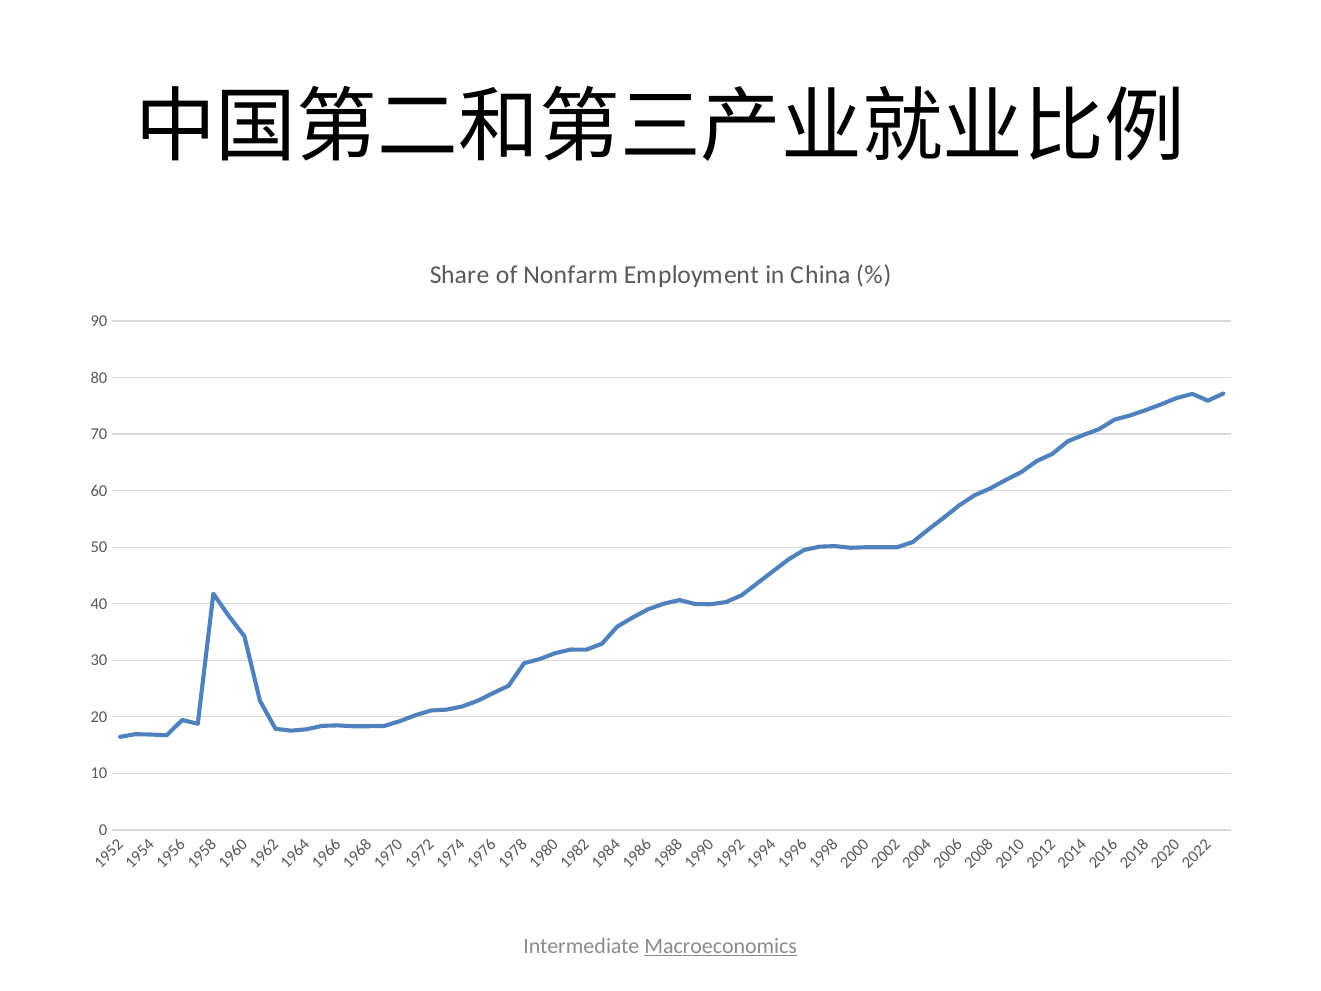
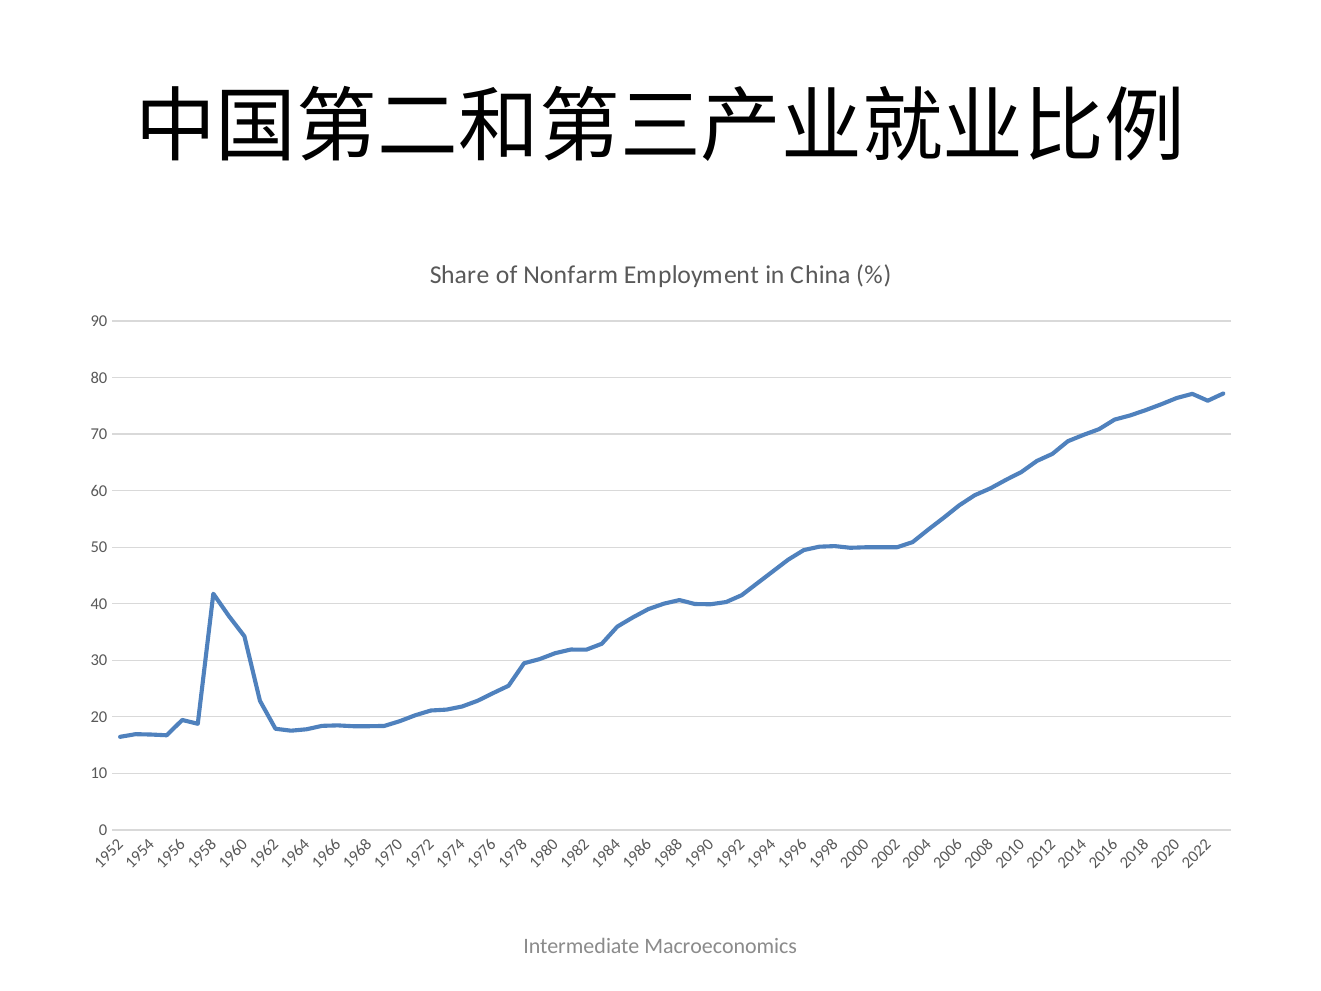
Macroeconomics underline: present -> none
